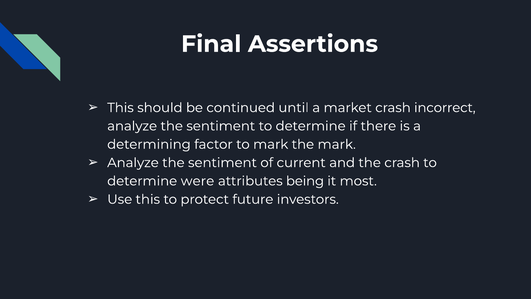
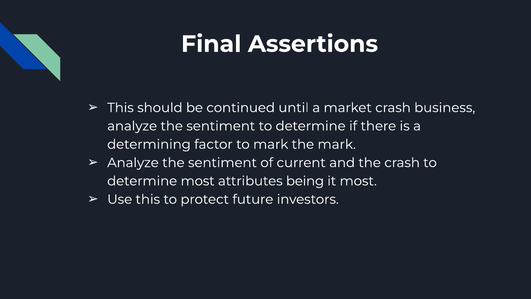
incorrect: incorrect -> business
determine were: were -> most
